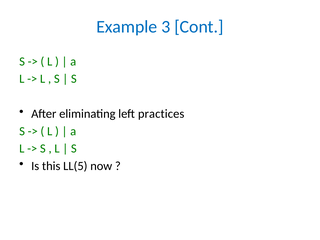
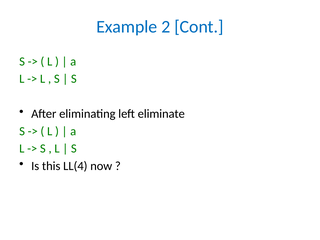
3: 3 -> 2
practices: practices -> eliminate
LL(5: LL(5 -> LL(4
